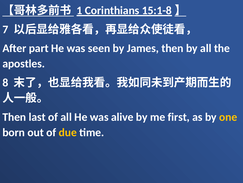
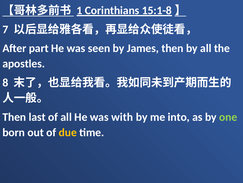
alive: alive -> with
first: first -> into
one colour: yellow -> light green
